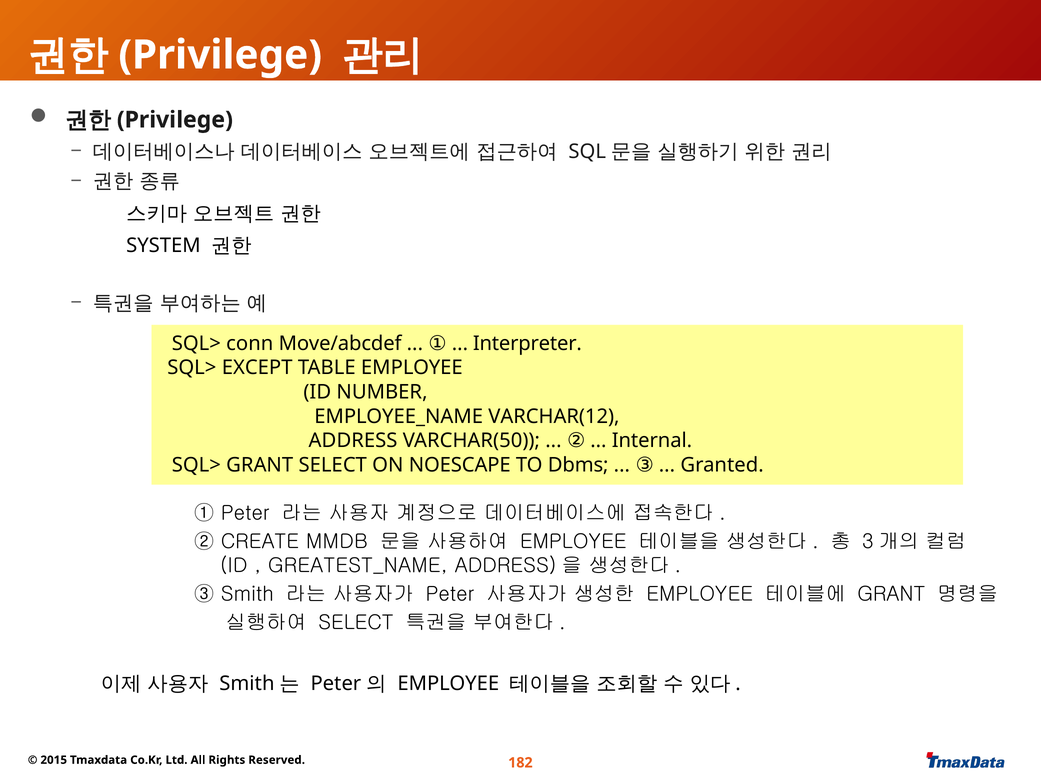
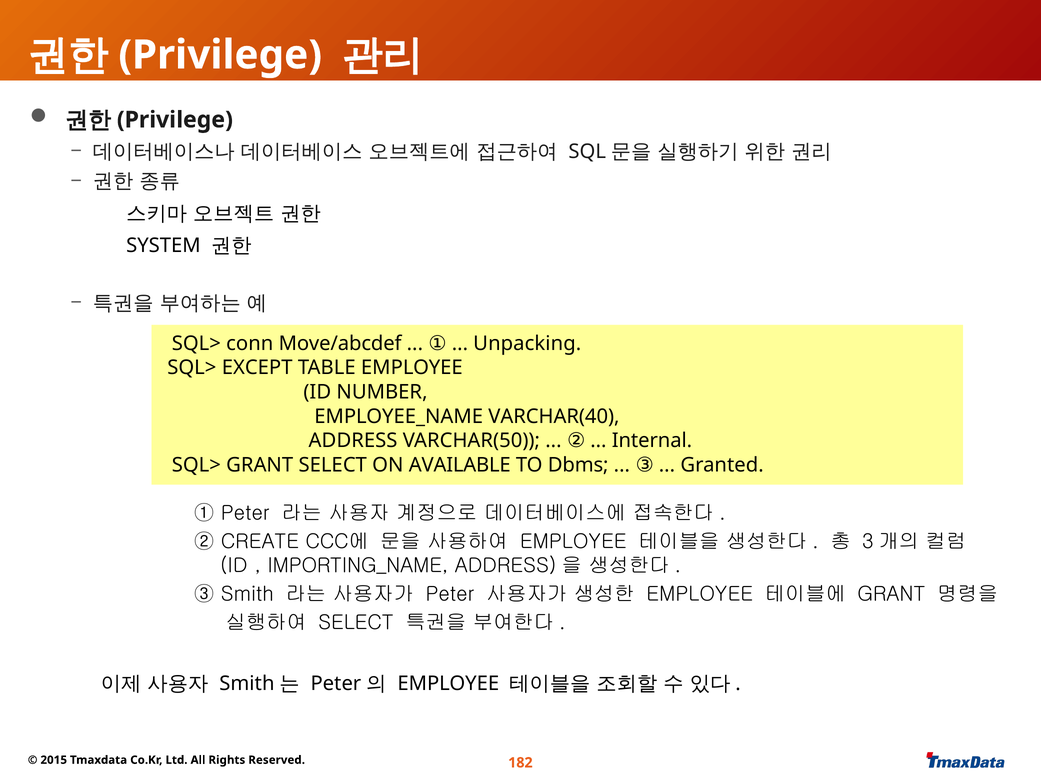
Interpreter: Interpreter -> Unpacking
VARCHAR(12: VARCHAR(12 -> VARCHAR(40
NOESCAPE: NOESCAPE -> AVAILABLE
MMDB: MMDB -> CCC에
GREATEST_NAME: GREATEST_NAME -> IMPORTING_NAME
